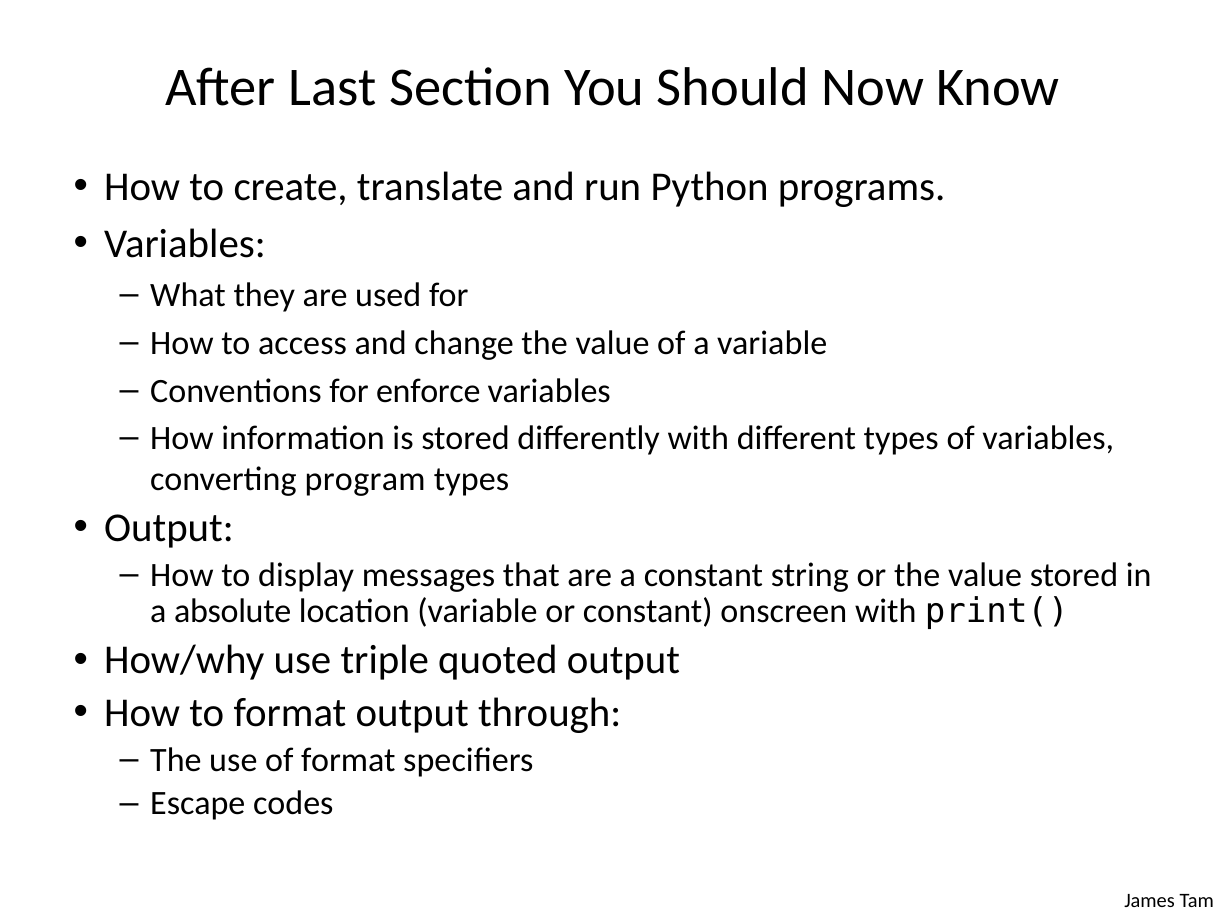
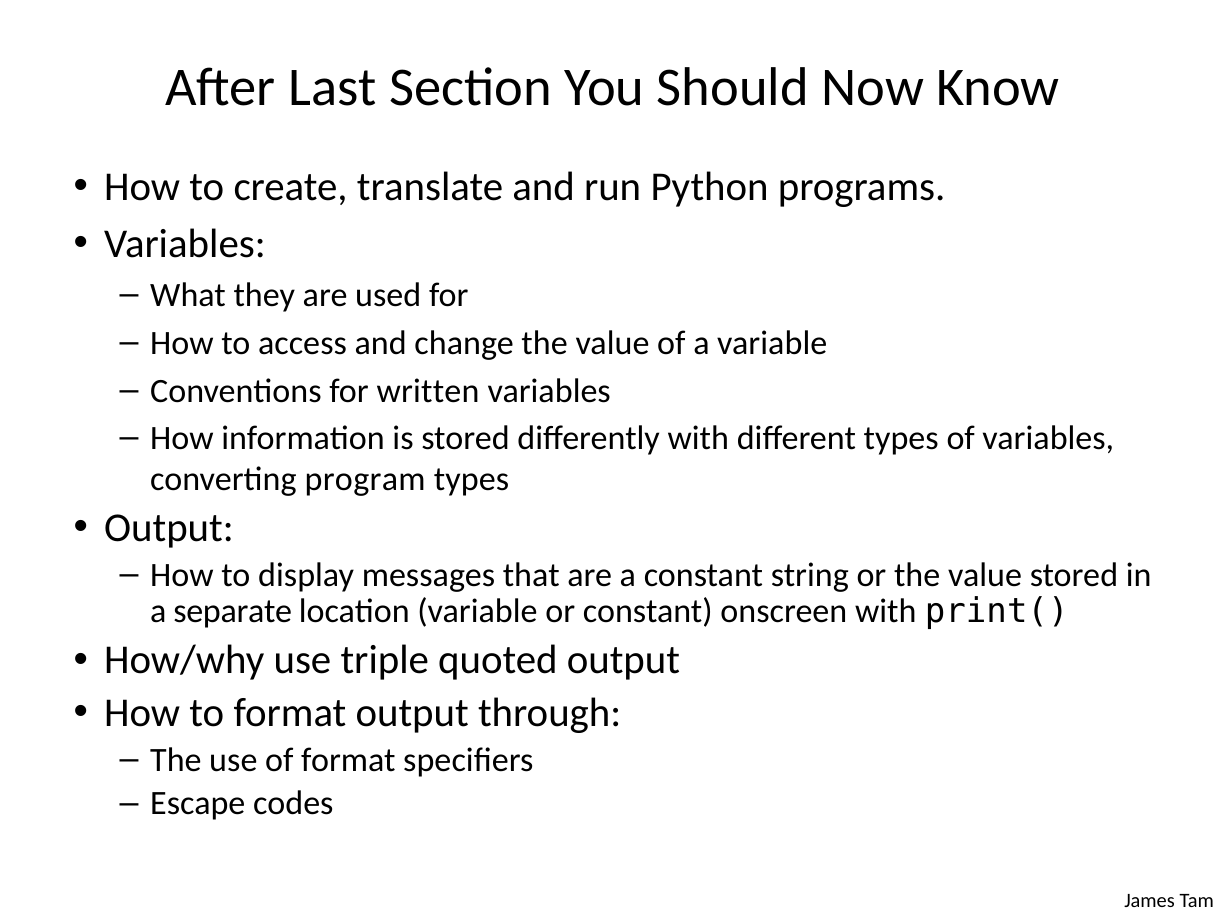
enforce: enforce -> written
absolute: absolute -> separate
